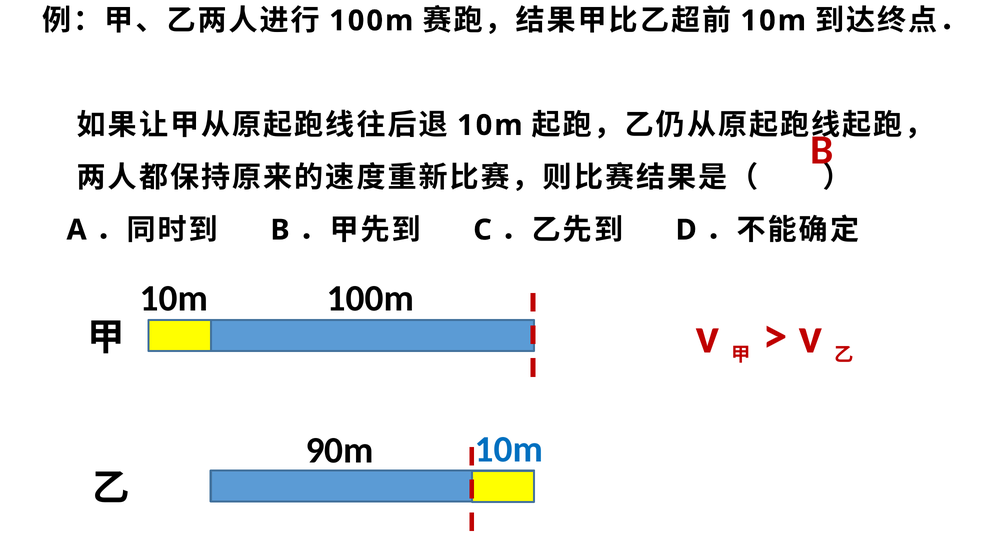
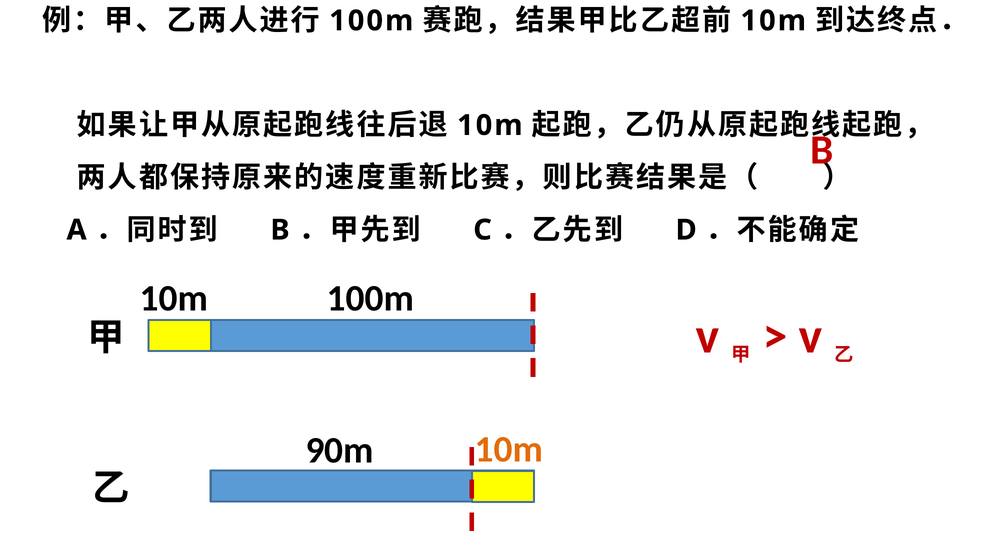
10m at (509, 449) colour: blue -> orange
